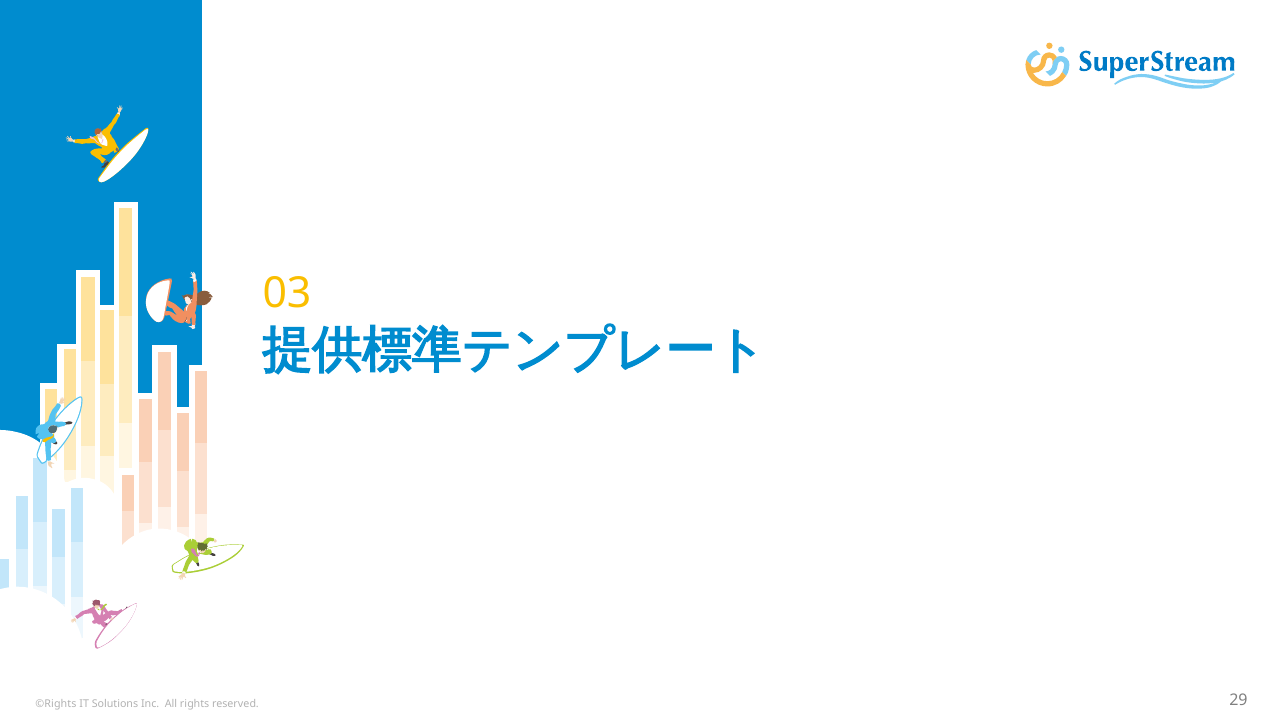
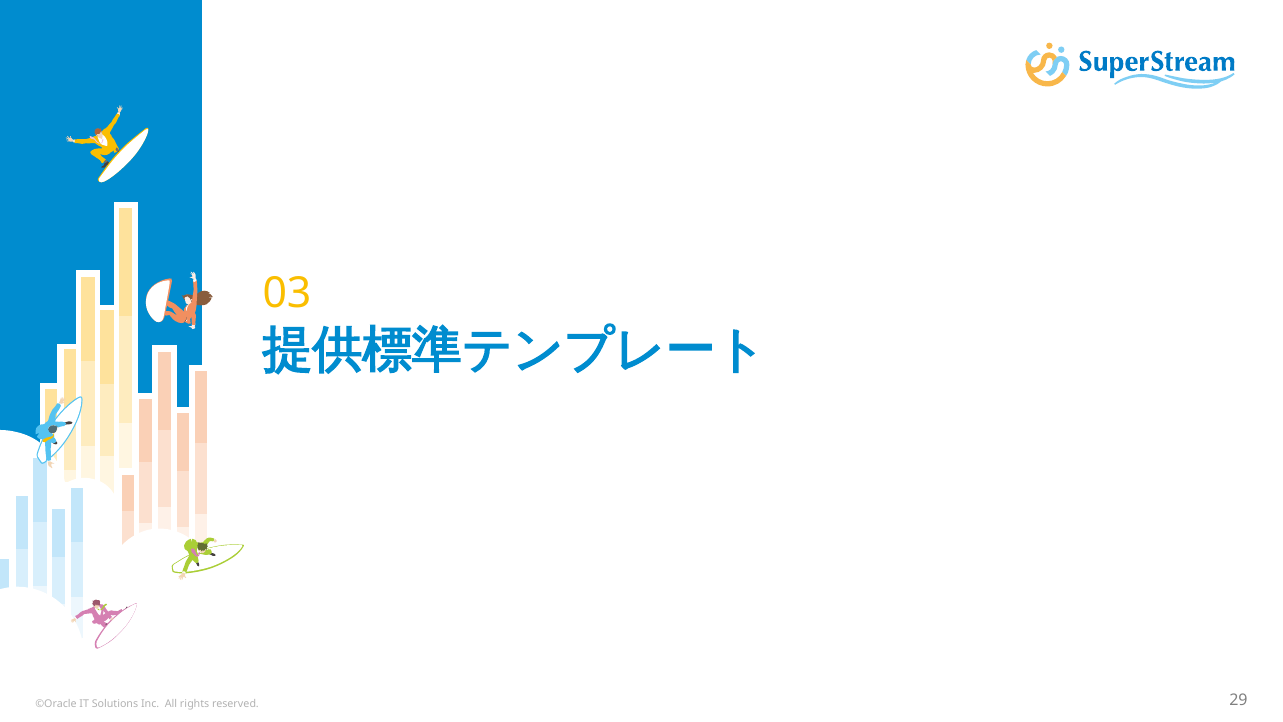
©Rights: ©Rights -> ©Oracle
